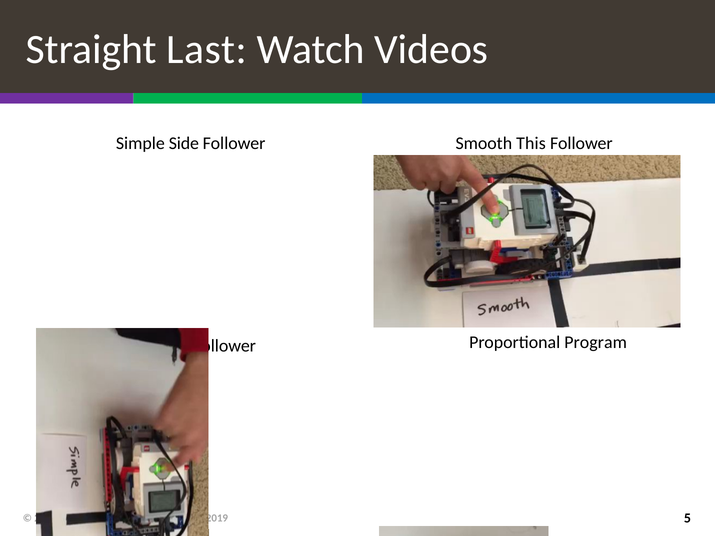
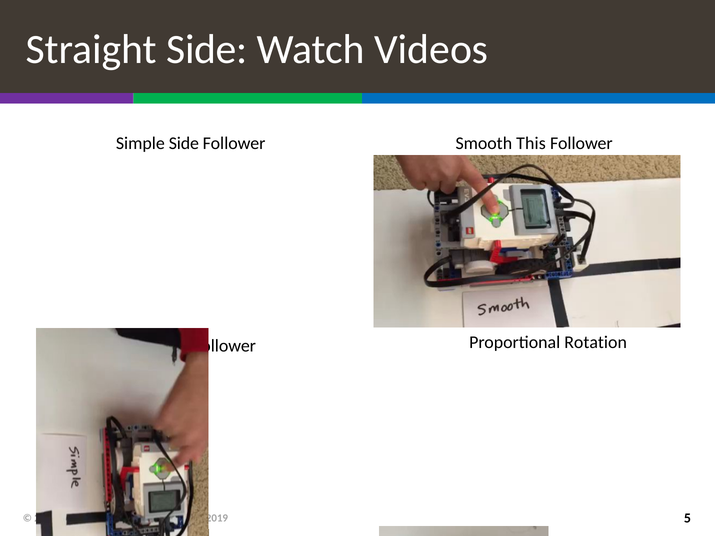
Straight Last: Last -> Side
Program: Program -> Rotation
